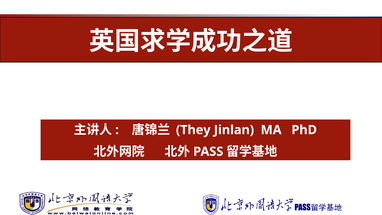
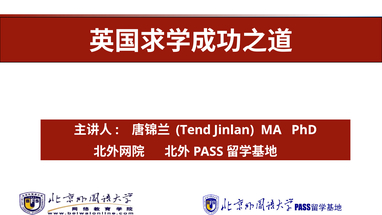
They: They -> Tend
